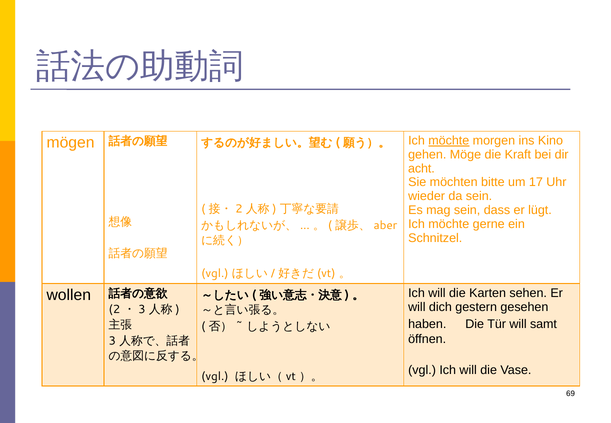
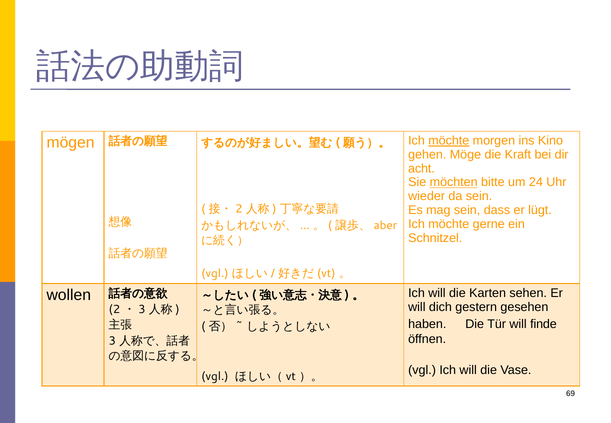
möchten underline: none -> present
17: 17 -> 24
samt: samt -> finde
